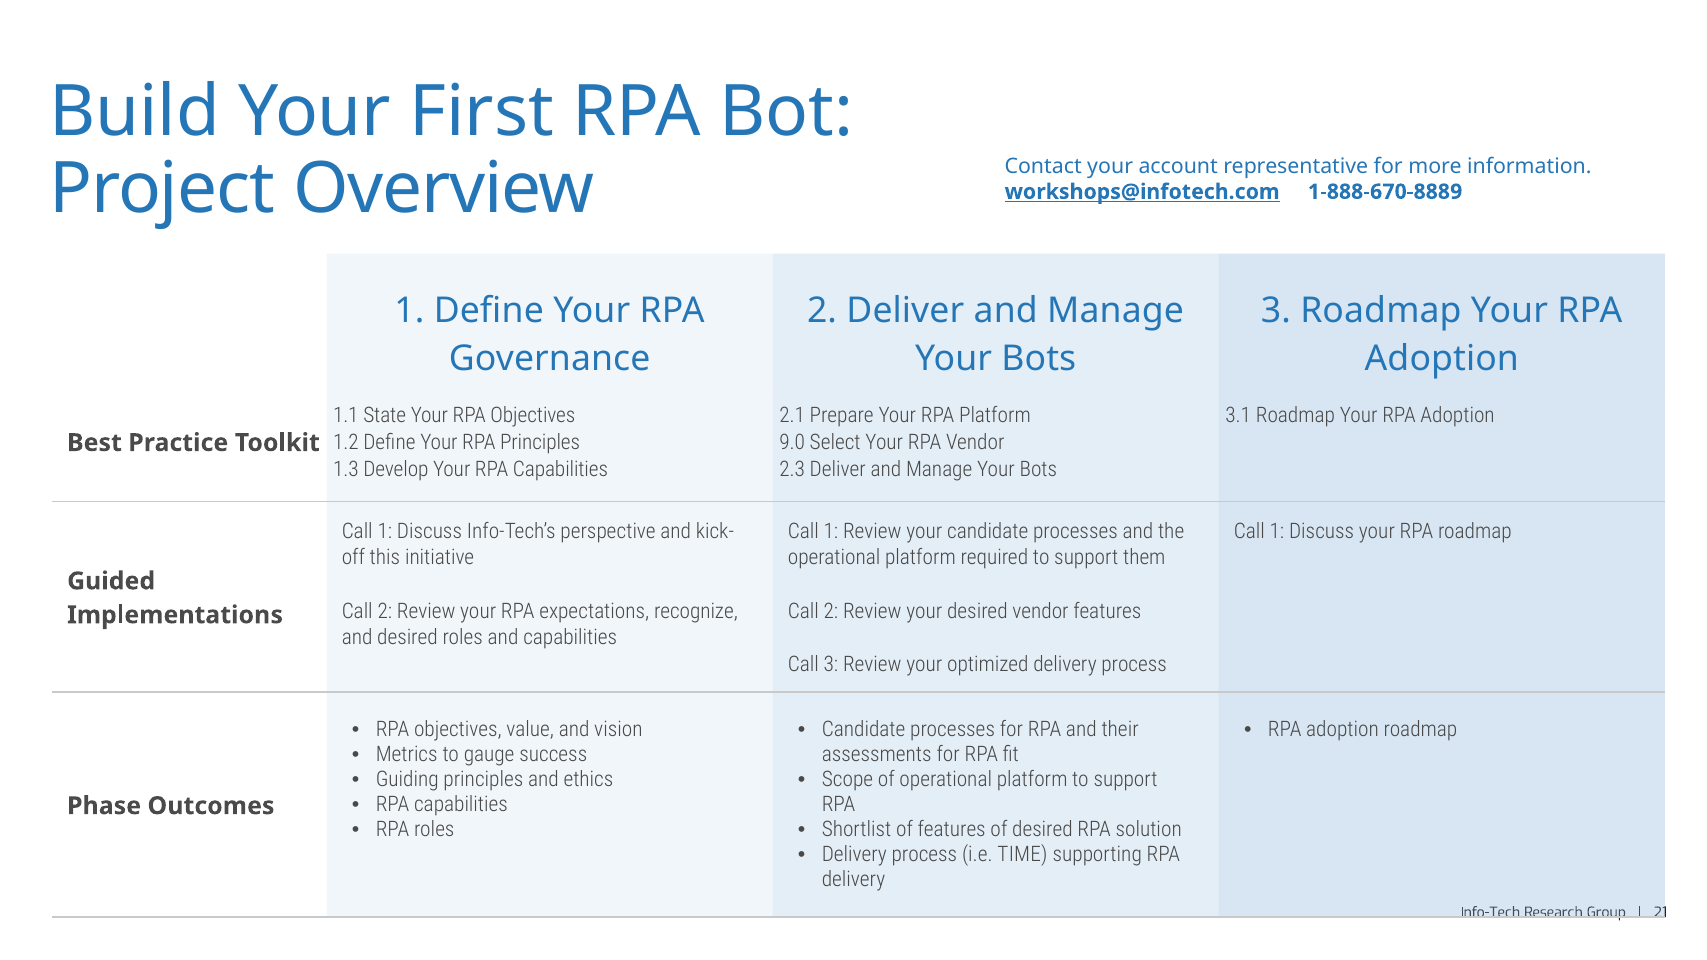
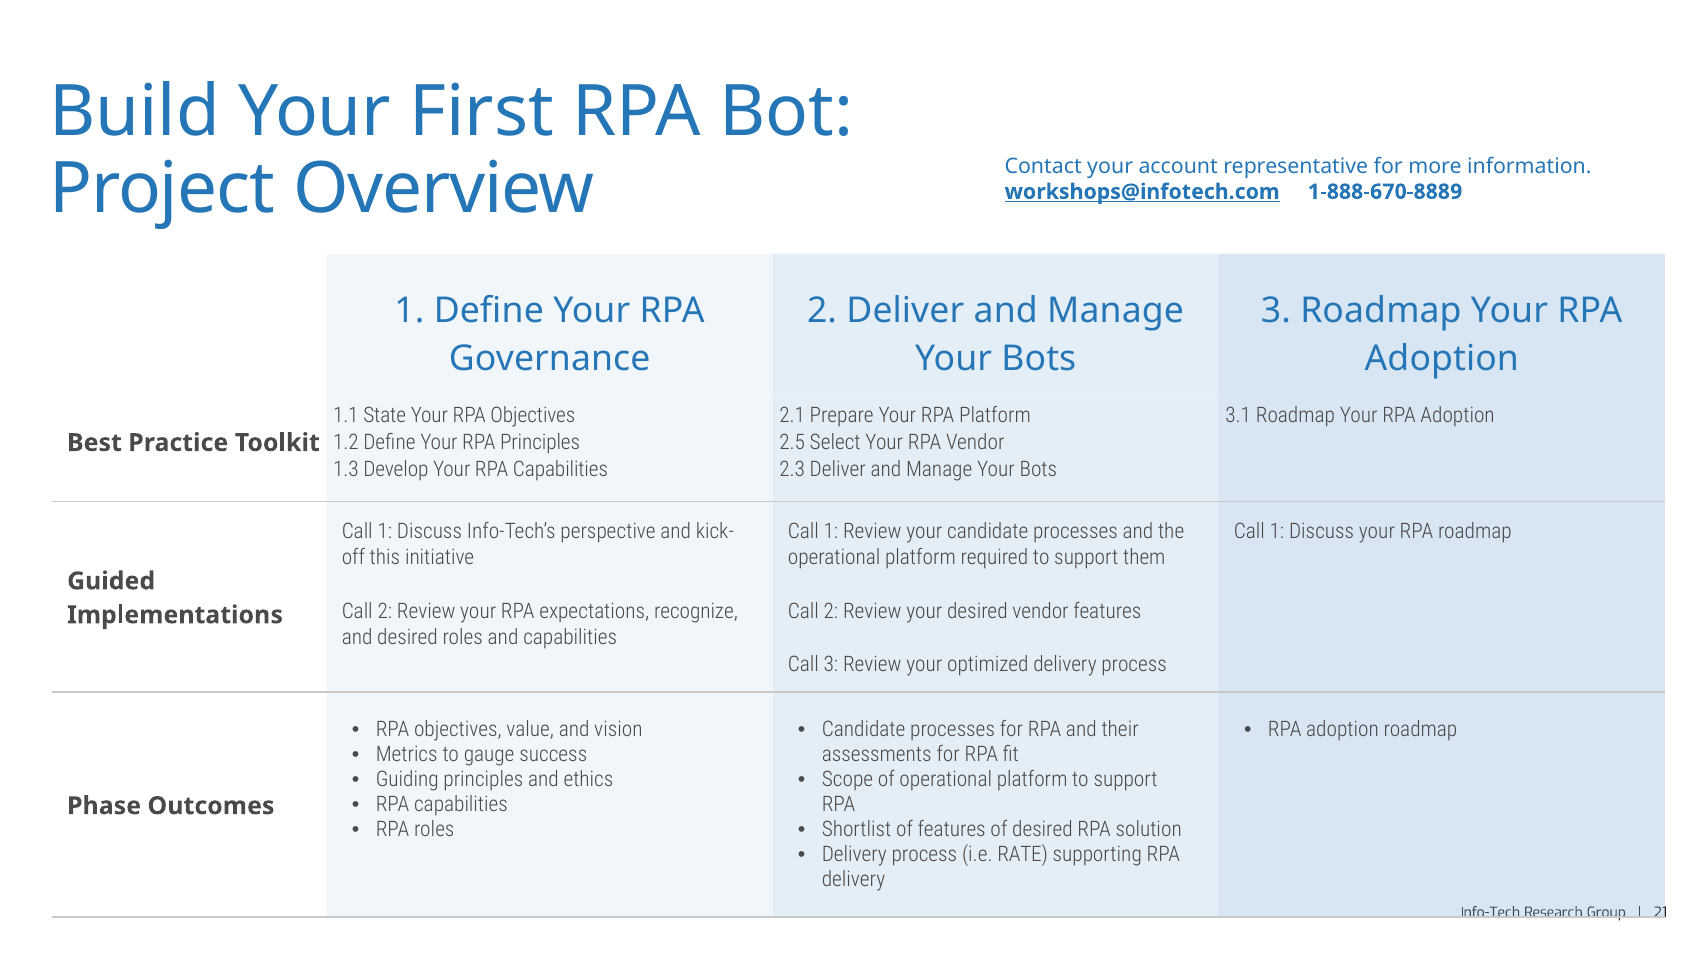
9.0: 9.0 -> 2.5
TIME: TIME -> RATE
